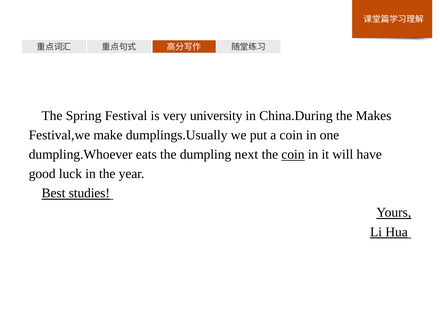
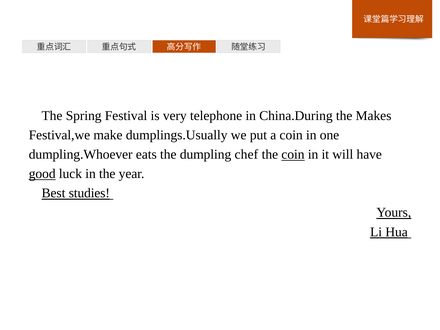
university: university -> telephone
next: next -> chef
good underline: none -> present
